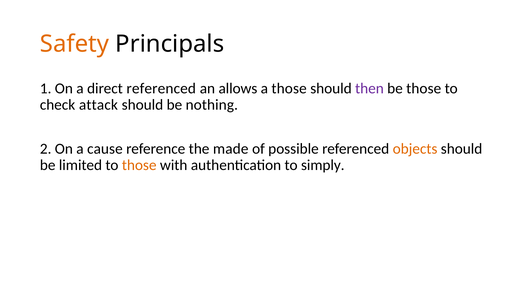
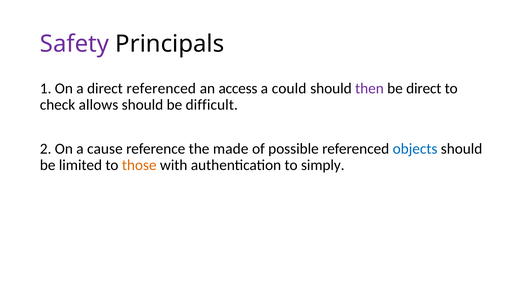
Safety colour: orange -> purple
allows: allows -> access
a those: those -> could
be those: those -> direct
attack: attack -> allows
nothing: nothing -> difficult
objects colour: orange -> blue
